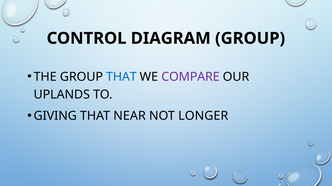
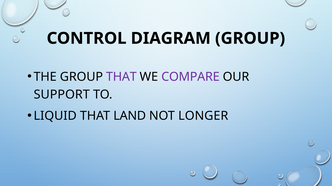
THAT at (121, 77) colour: blue -> purple
UPLANDS: UPLANDS -> SUPPORT
GIVING: GIVING -> LIQUID
NEAR: NEAR -> LAND
